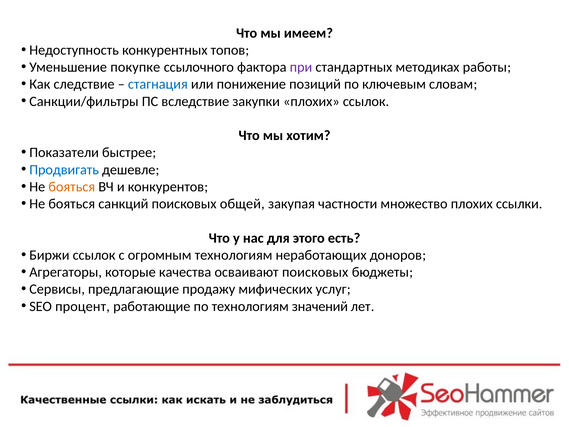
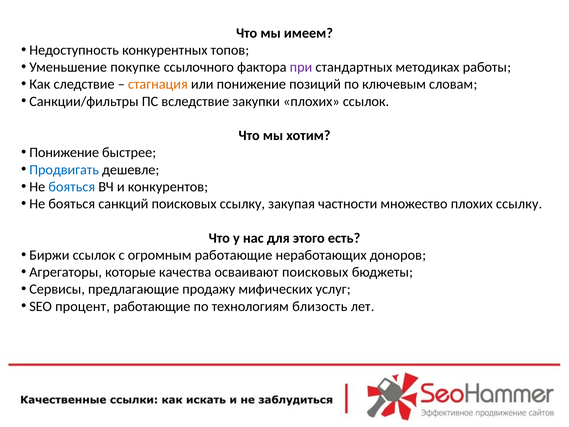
стагнация colour: blue -> orange
Показатели at (64, 152): Показатели -> Понижение
бояться at (72, 187) colour: orange -> blue
поисковых общей: общей -> ссылку
плохих ссылки: ссылки -> ссылку
огромным технологиям: технологиям -> работающие
значений: значений -> близость
